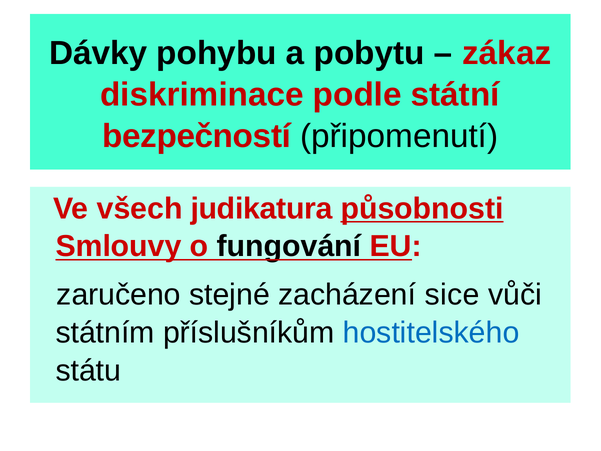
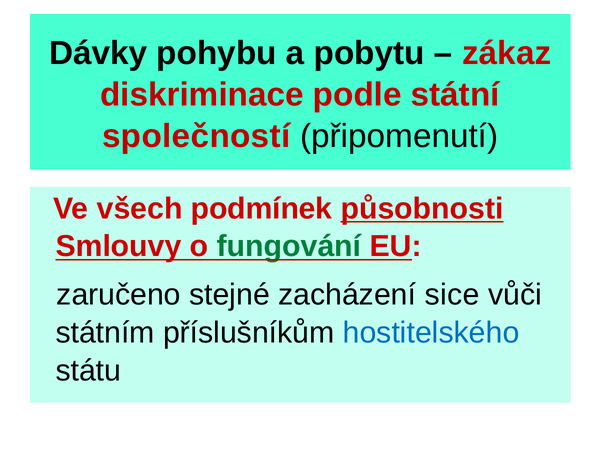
bezpečností: bezpečností -> společností
judikatura: judikatura -> podmínek
fungování colour: black -> green
